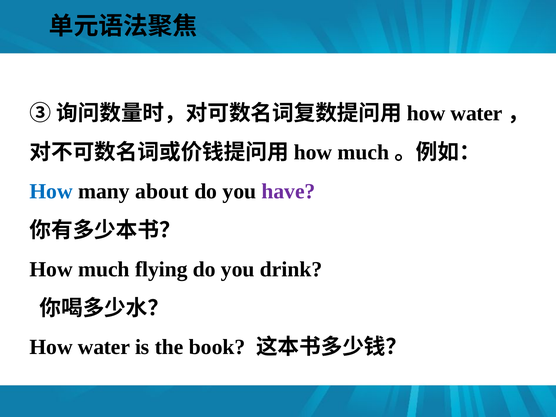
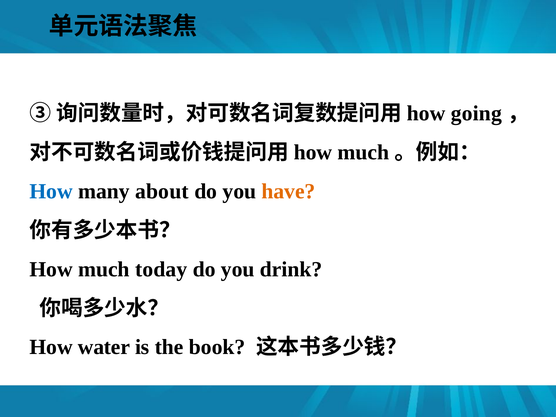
water at (477, 113): water -> going
have colour: purple -> orange
flying: flying -> today
